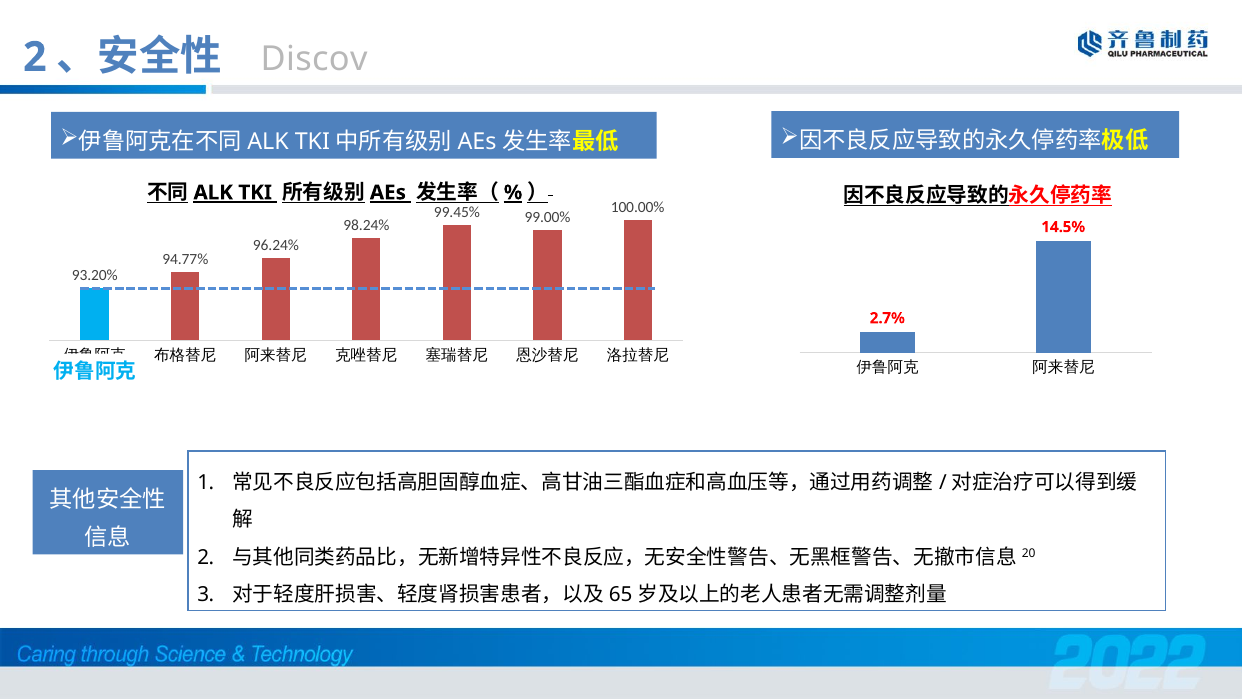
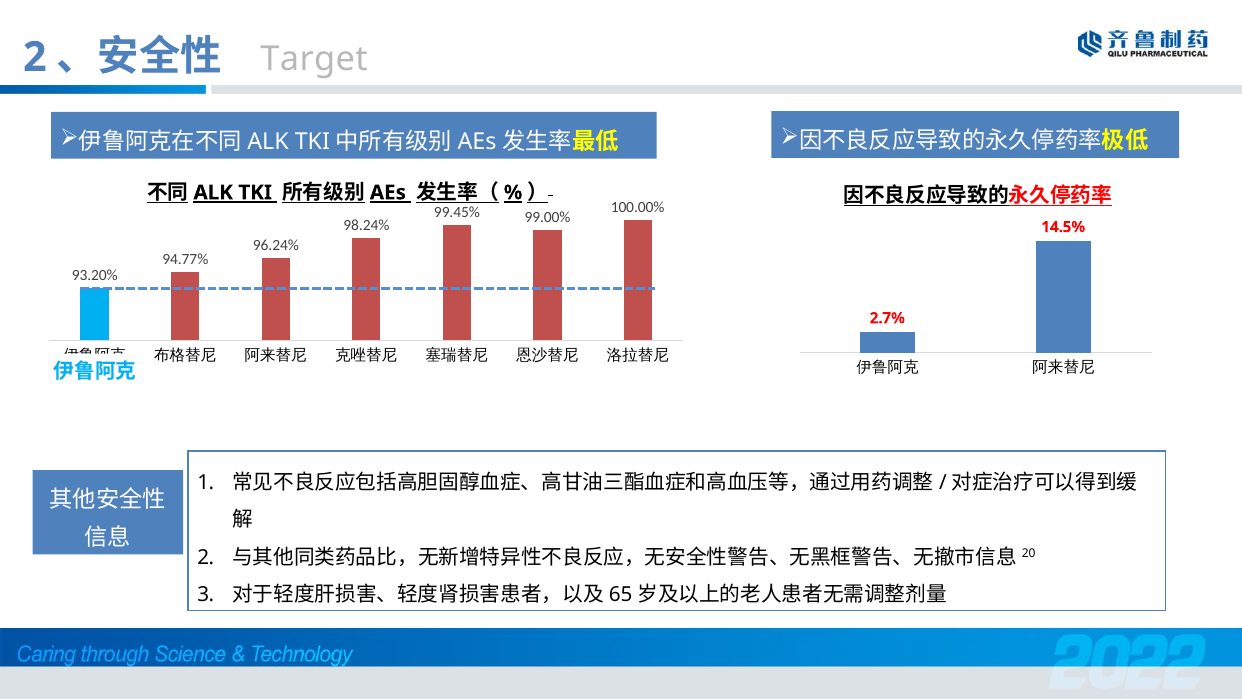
Discov: Discov -> Target
